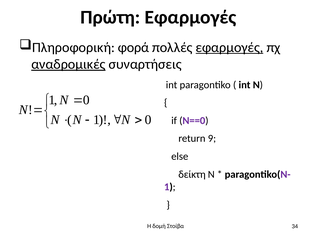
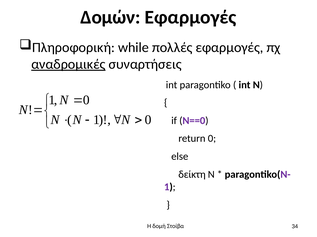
Πρώτη: Πρώτη -> Δομών
φορά: φορά -> while
εφαρμογές at (230, 48) underline: present -> none
return 9: 9 -> 0
